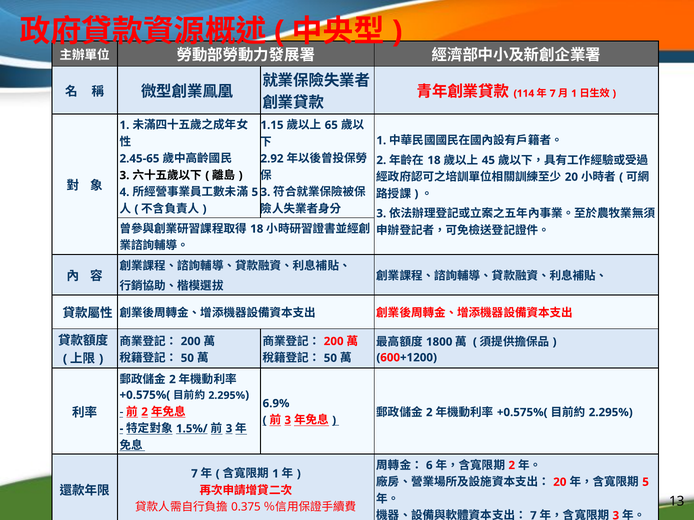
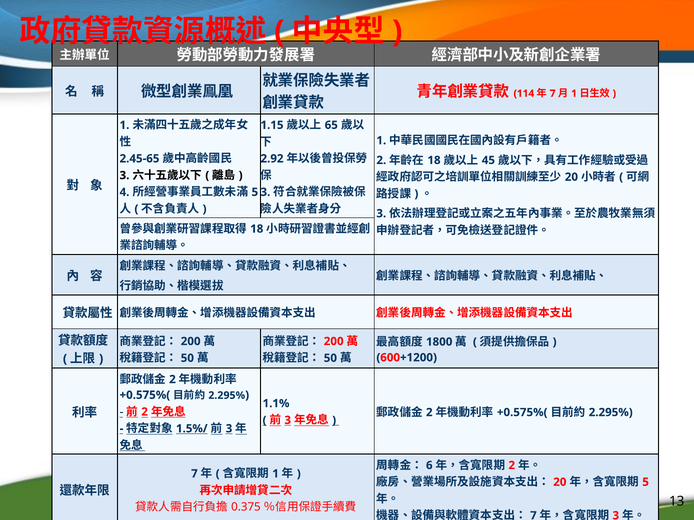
6.9%: 6.9% -> 1.1%
